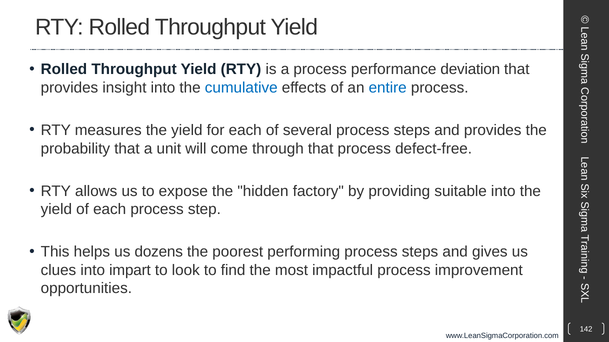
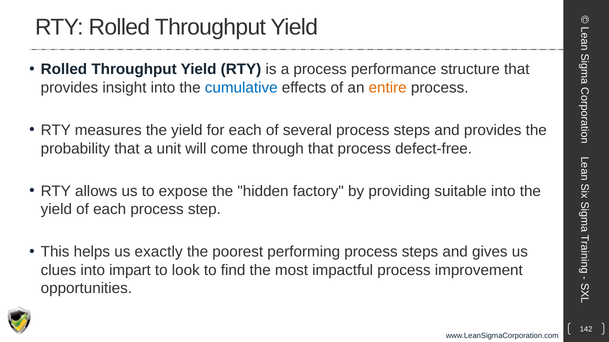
deviation: deviation -> structure
entire colour: blue -> orange
dozens: dozens -> exactly
